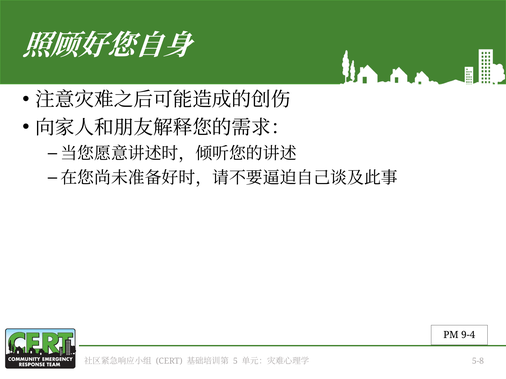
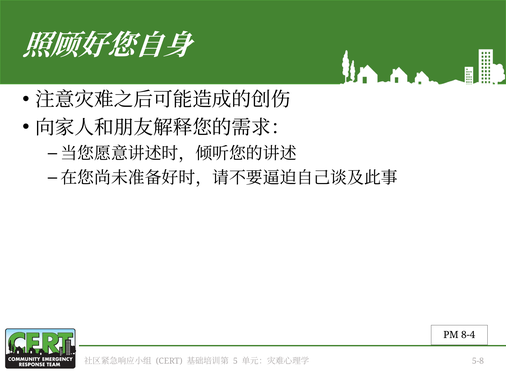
9-4: 9-4 -> 8-4
